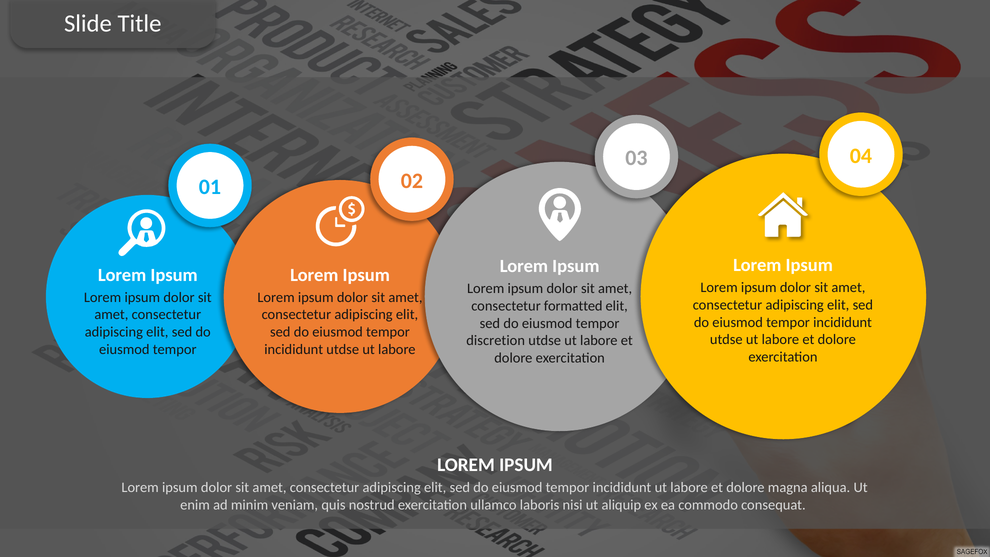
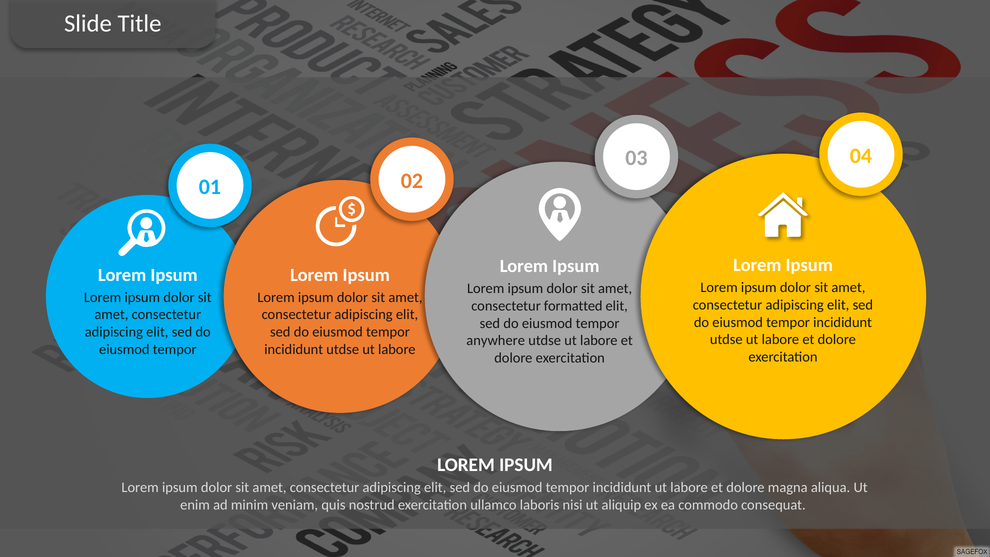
discretion: discretion -> anywhere
